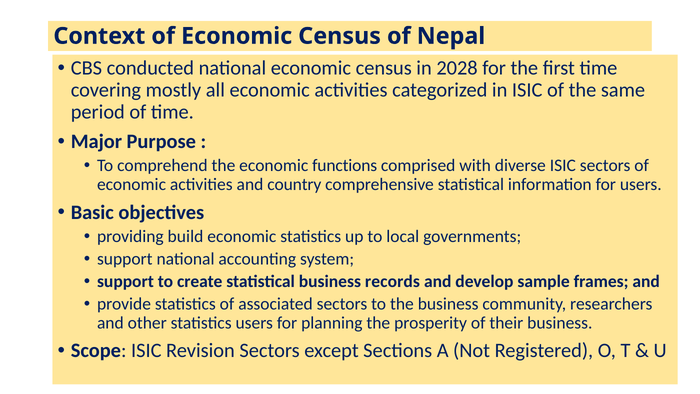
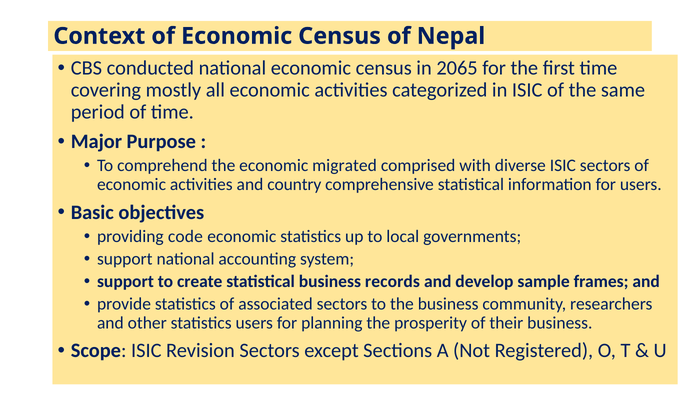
2028: 2028 -> 2065
functions: functions -> migrated
build: build -> code
